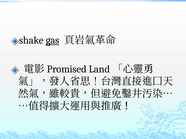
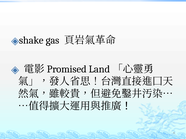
gas underline: present -> none
